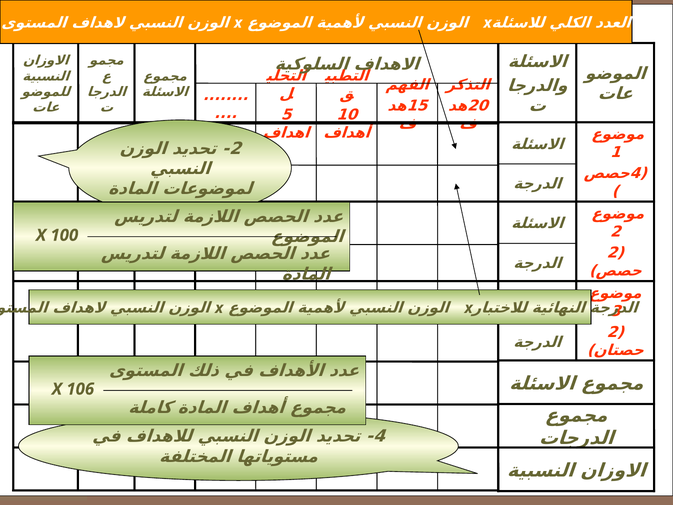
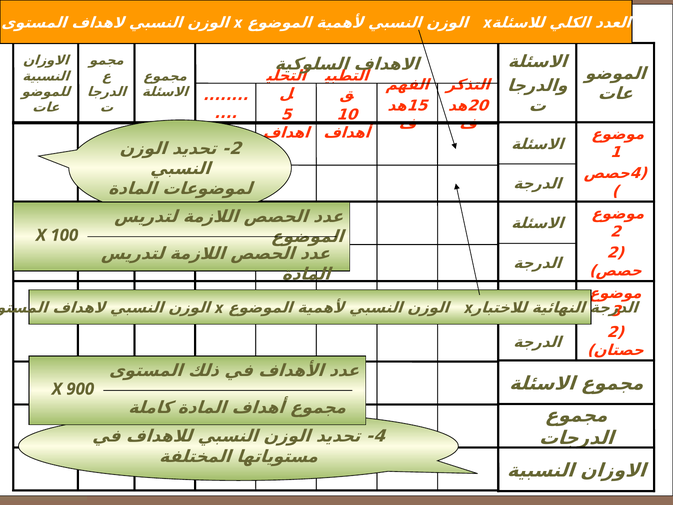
106: 106 -> 900
